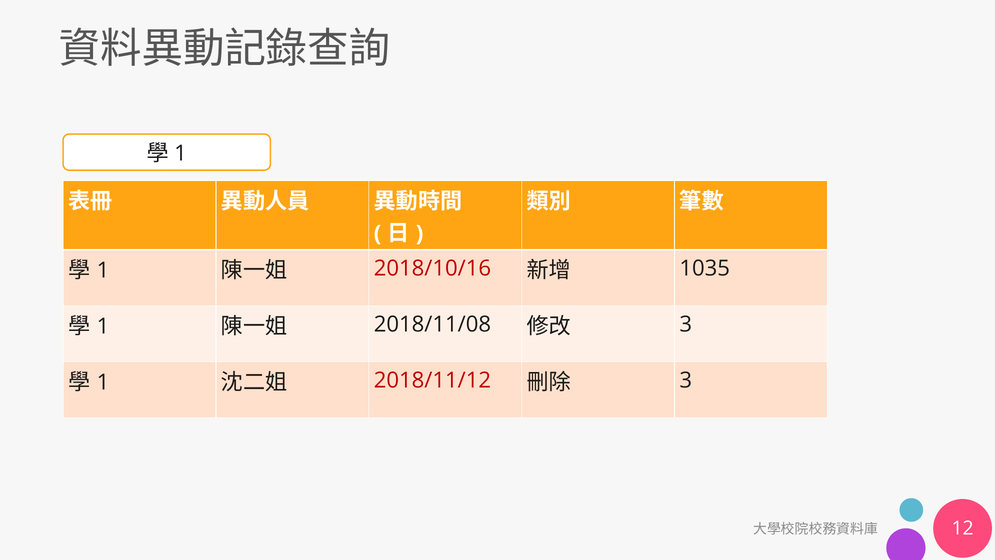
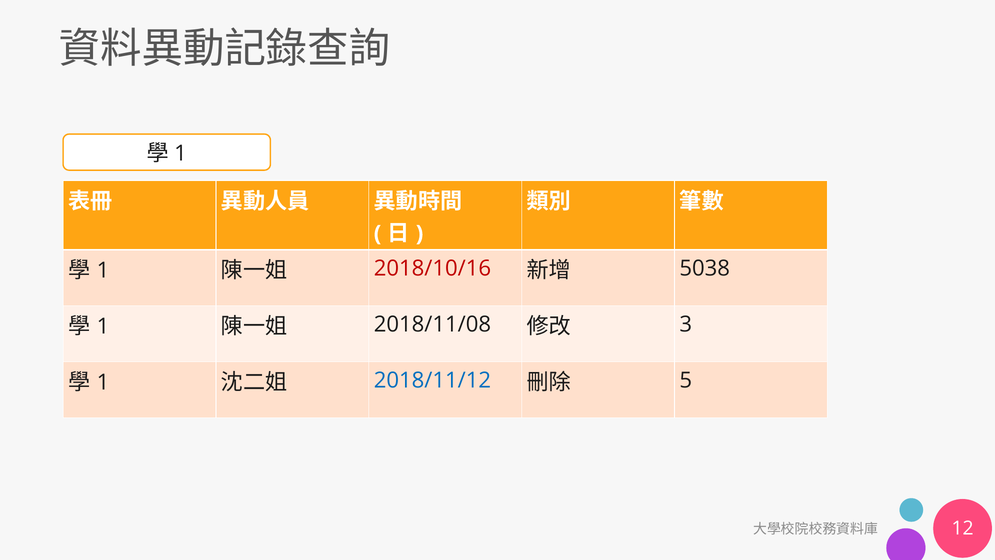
1035: 1035 -> 5038
2018/11/12 colour: red -> blue
3 at (686, 380): 3 -> 5
